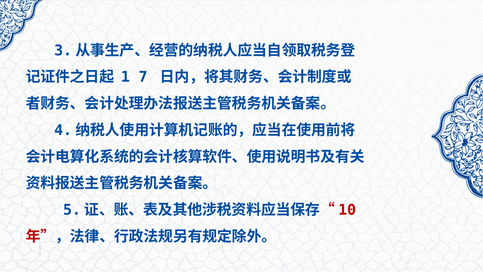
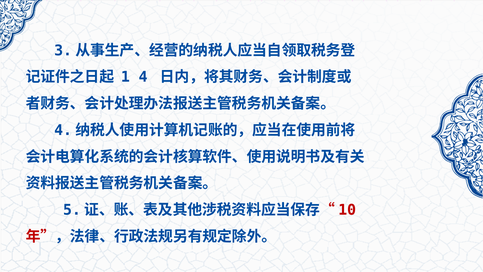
7: 7 -> 4
